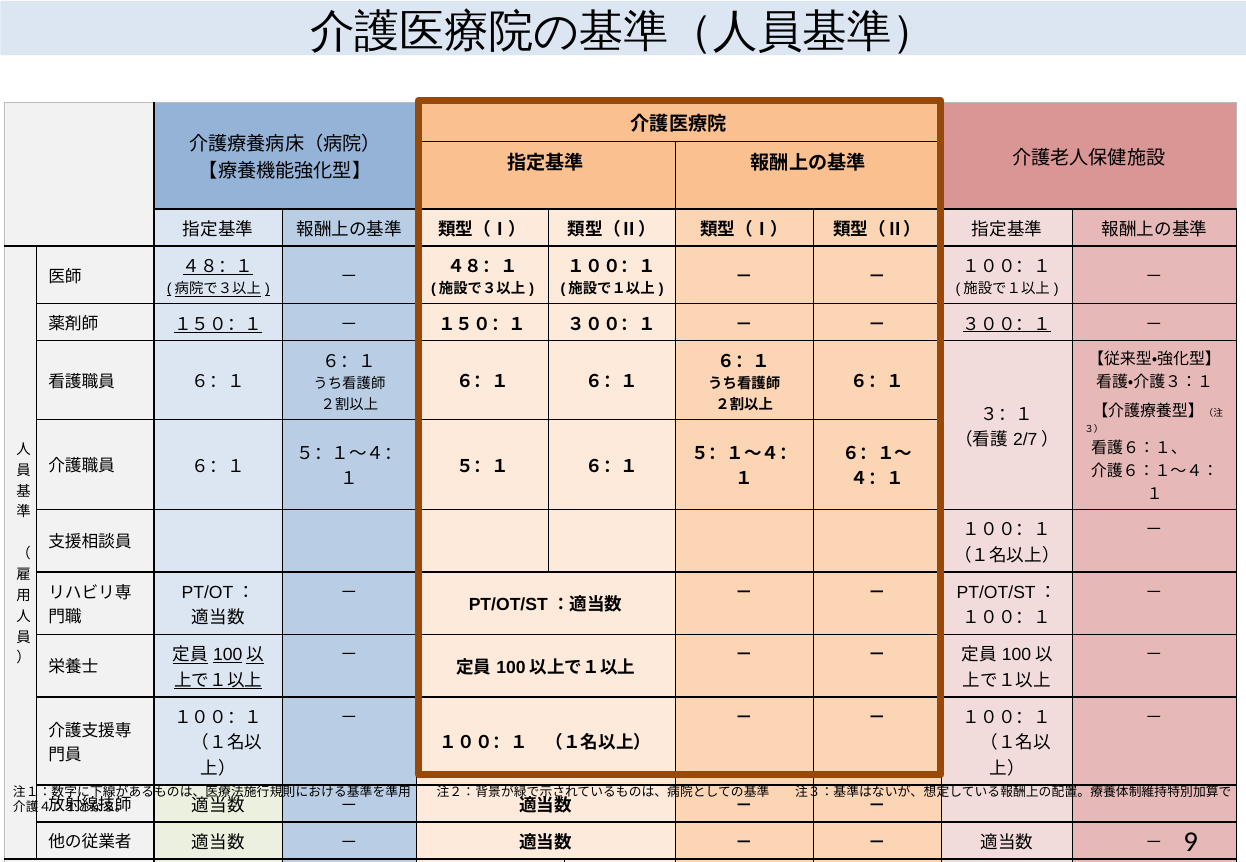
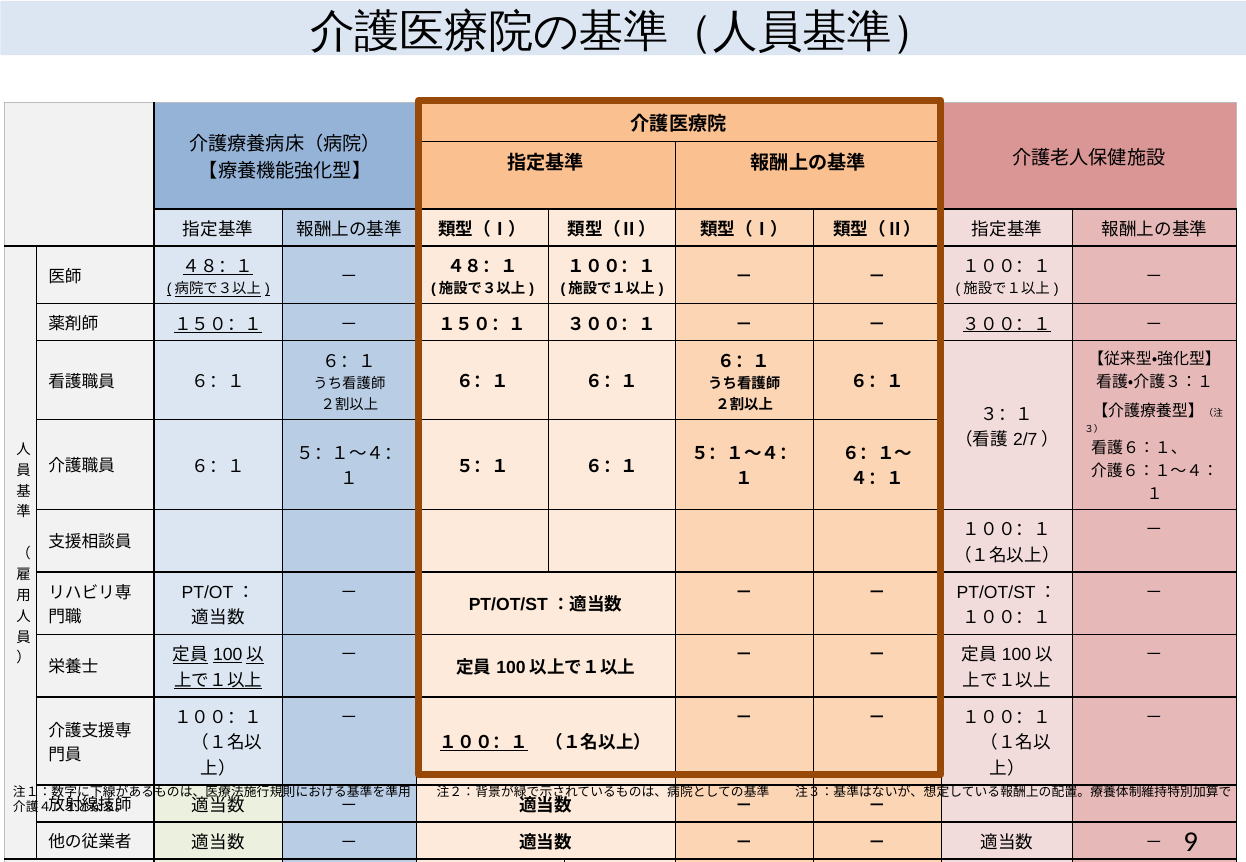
１００：１ at (484, 743) underline: none -> present
